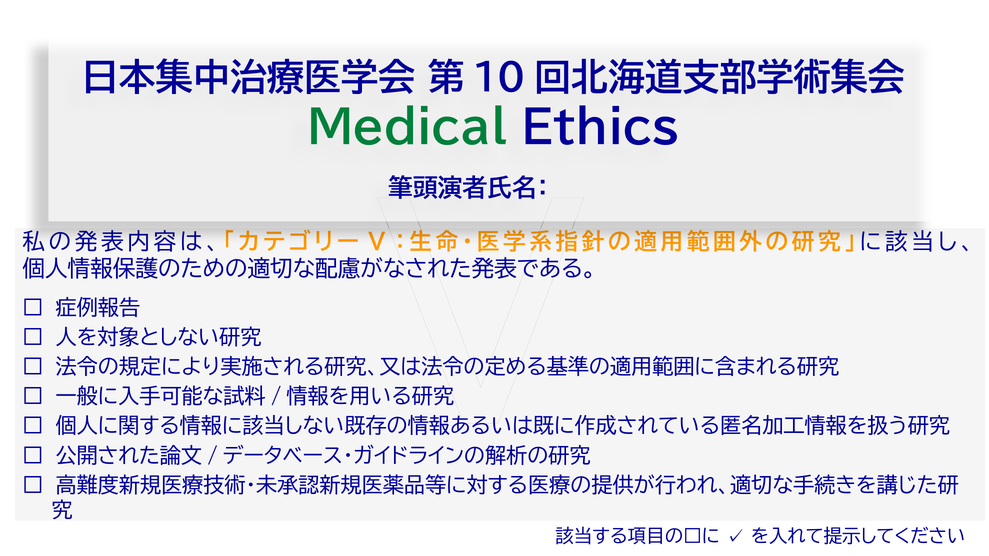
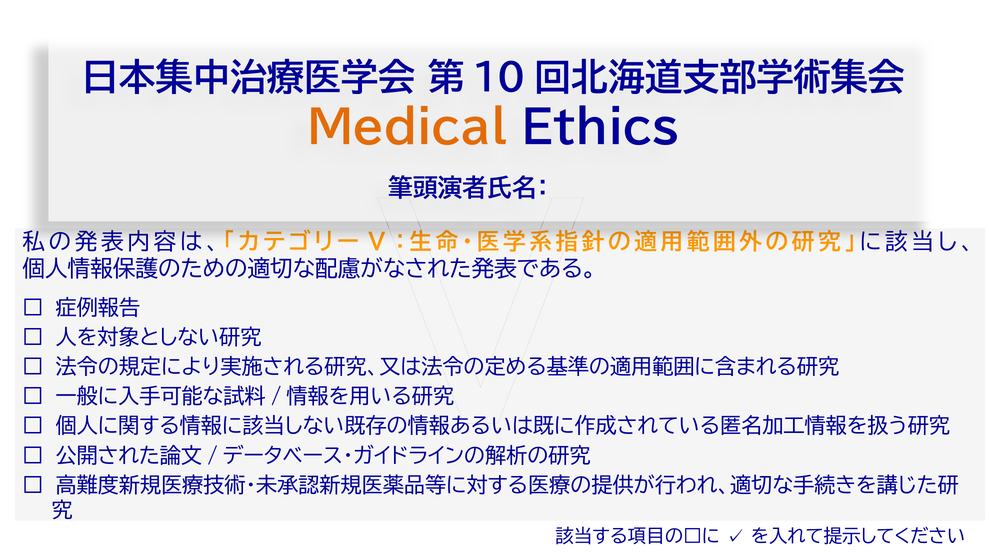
Medical colour: green -> orange
